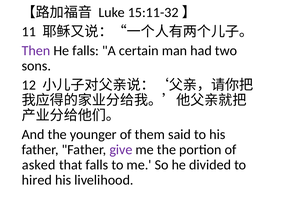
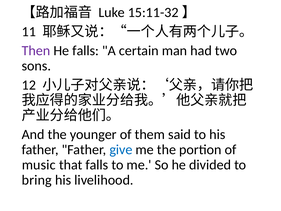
give colour: purple -> blue
asked: asked -> music
hired: hired -> bring
